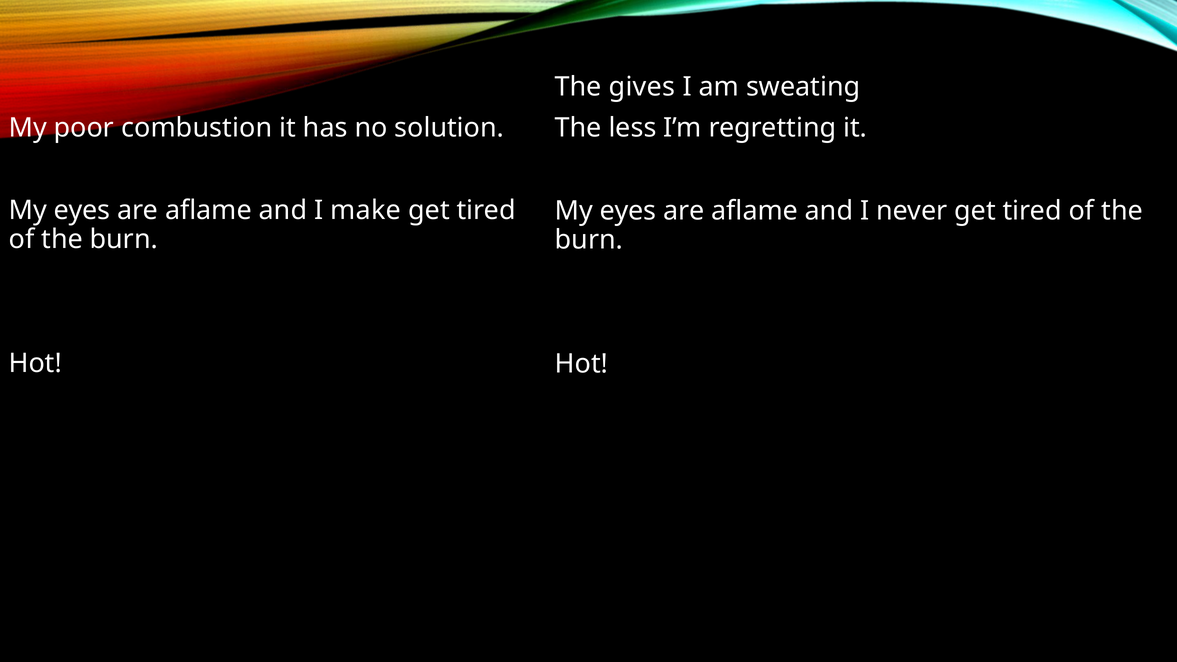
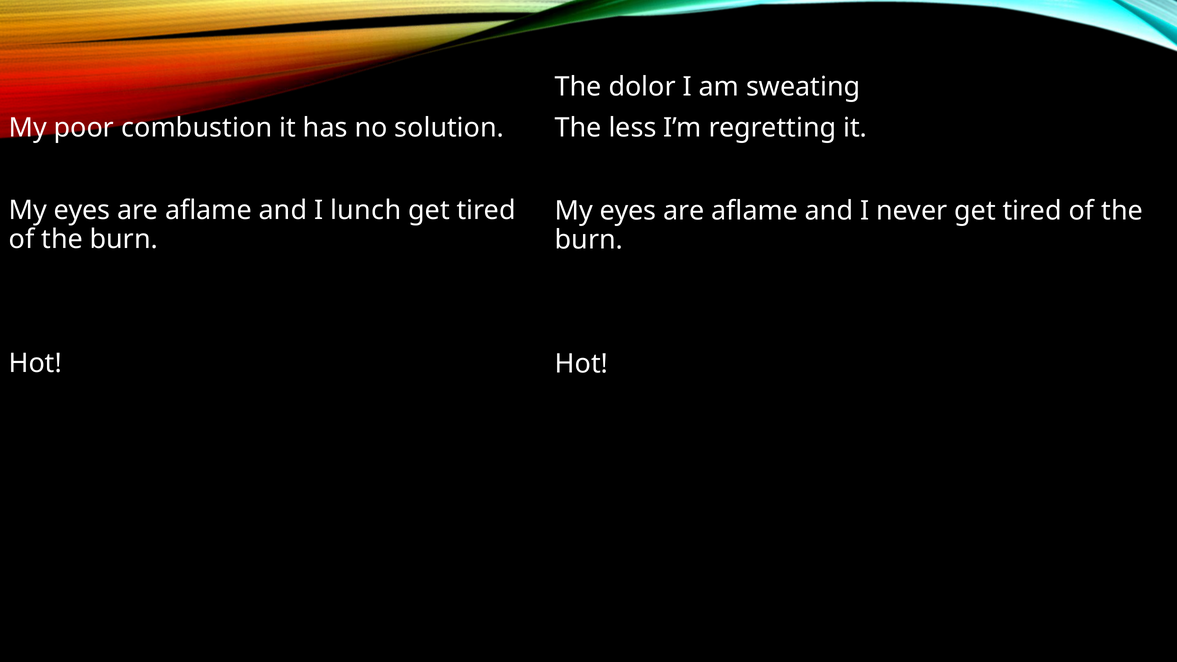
gives: gives -> dolor
make: make -> lunch
